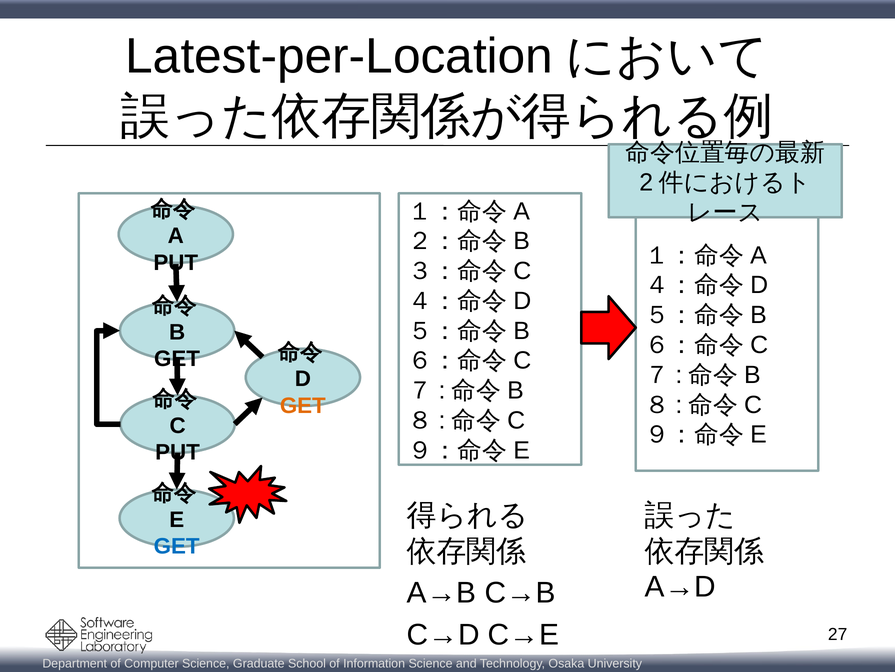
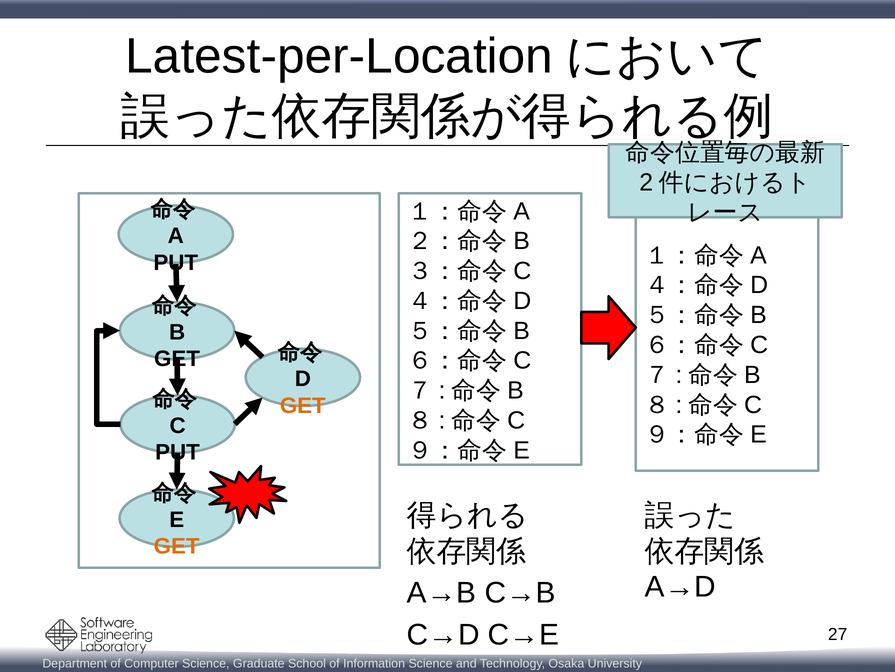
GET at (177, 546) colour: blue -> orange
